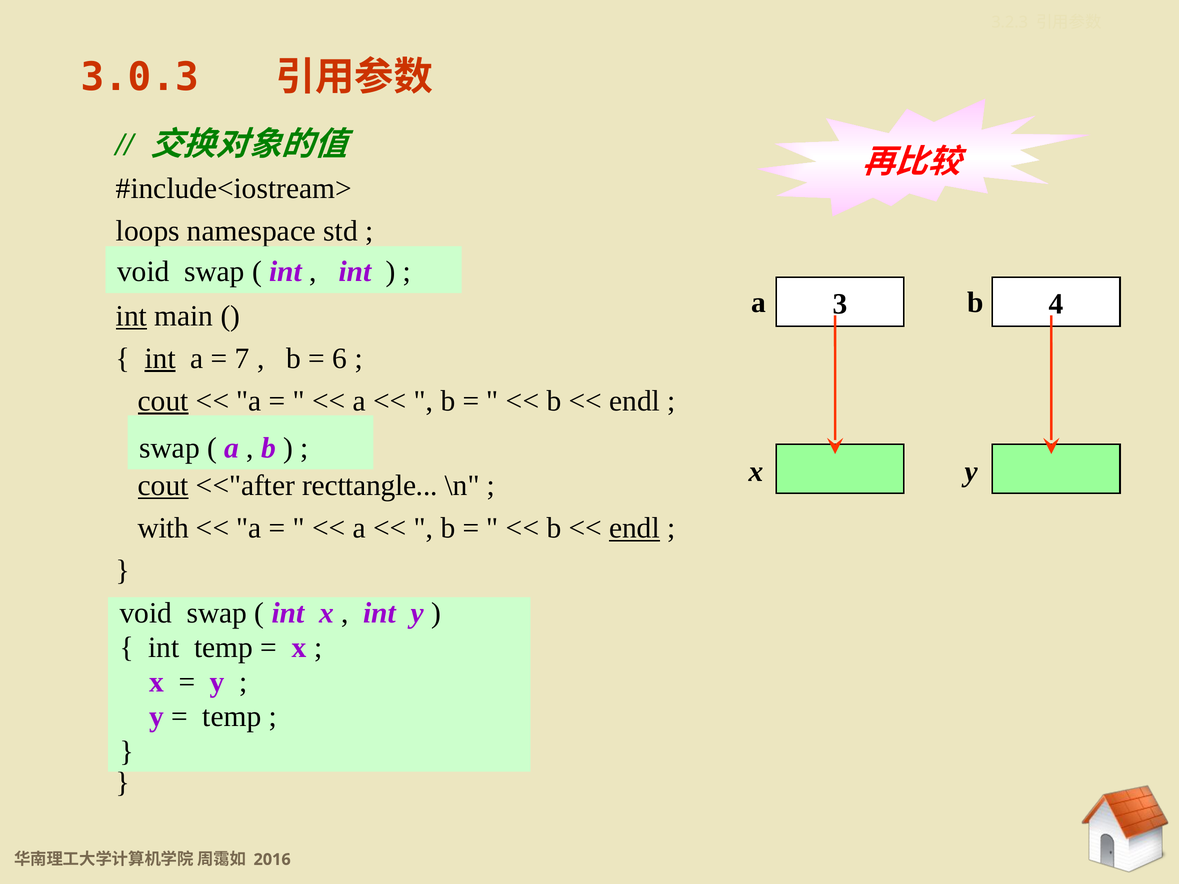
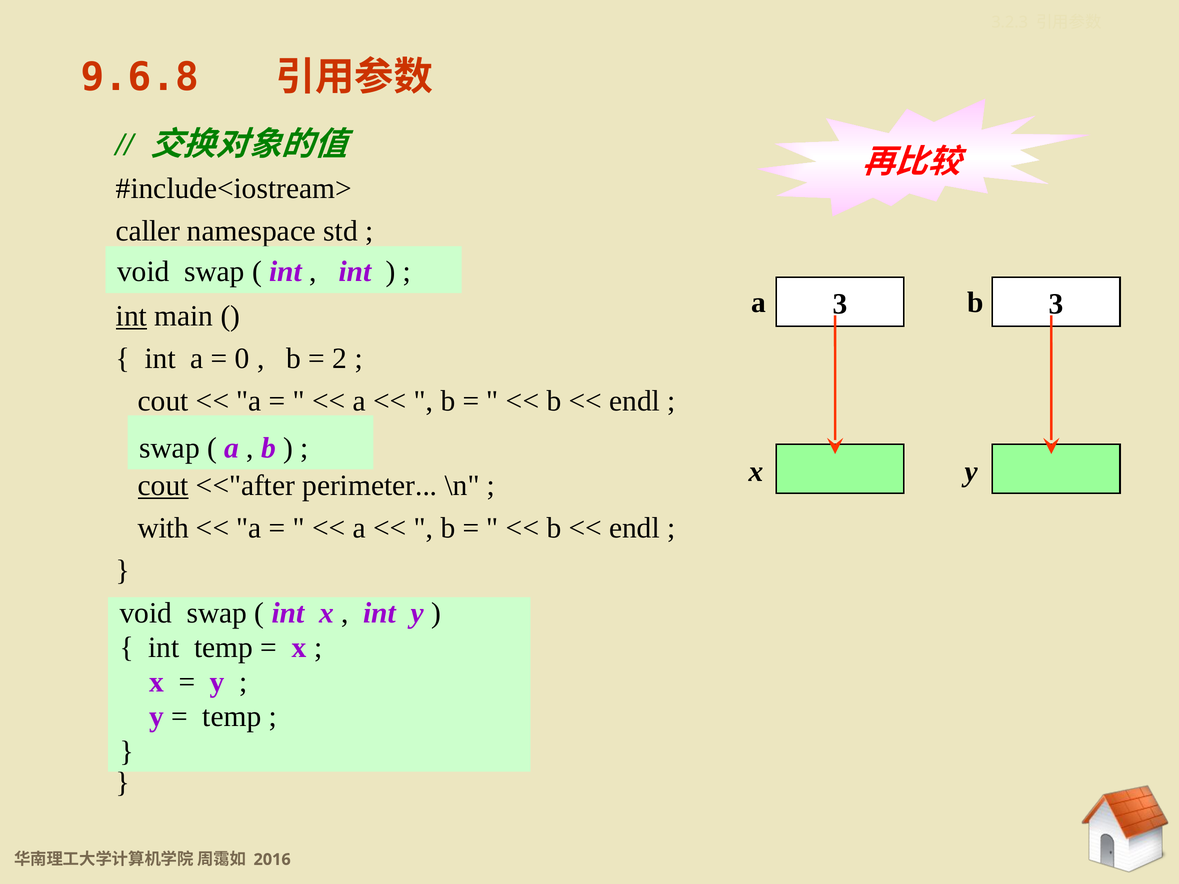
3.0.3: 3.0.3 -> 9.6.8
loops: loops -> caller
a 4: 4 -> 3
int at (160, 359) underline: present -> none
7: 7 -> 0
6: 6 -> 2
cout at (163, 401) underline: present -> none
recttangle: recttangle -> perimeter
endl at (635, 528) underline: present -> none
